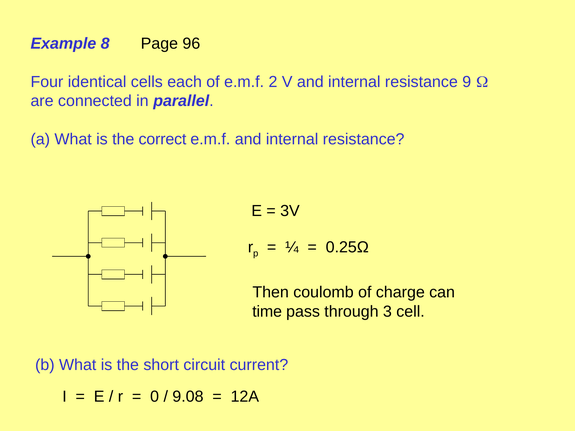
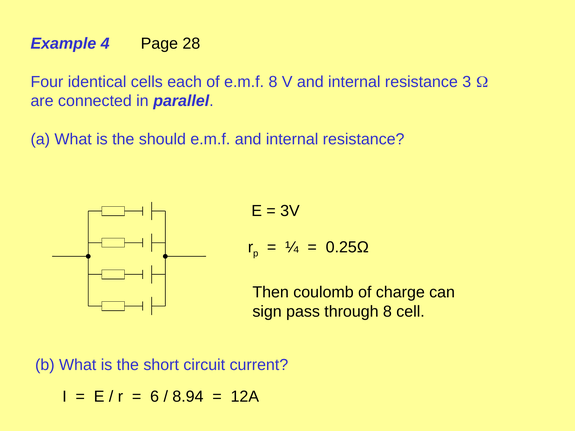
8: 8 -> 4
96: 96 -> 28
e.m.f 2: 2 -> 8
9: 9 -> 3
correct: correct -> should
time: time -> sign
through 3: 3 -> 8
0: 0 -> 6
9.08: 9.08 -> 8.94
